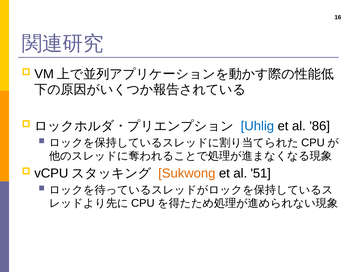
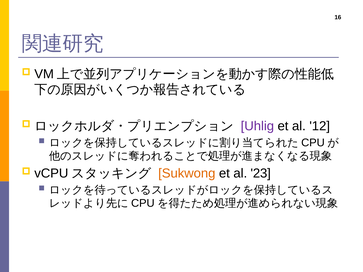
Uhlig colour: blue -> purple
86: 86 -> 12
51: 51 -> 23
